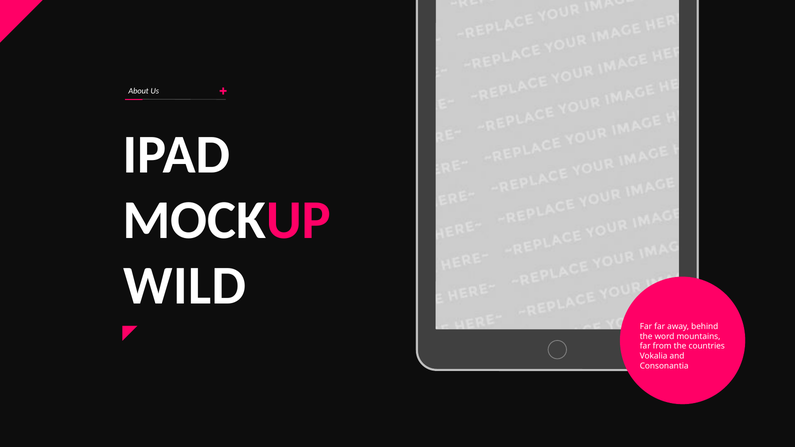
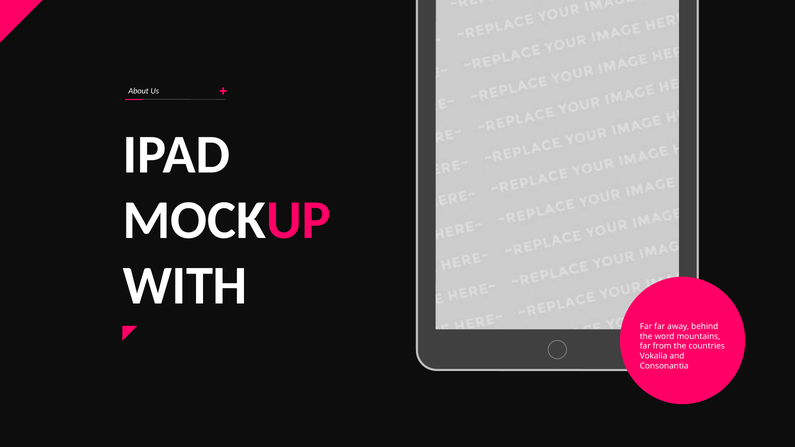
WILD: WILD -> WITH
